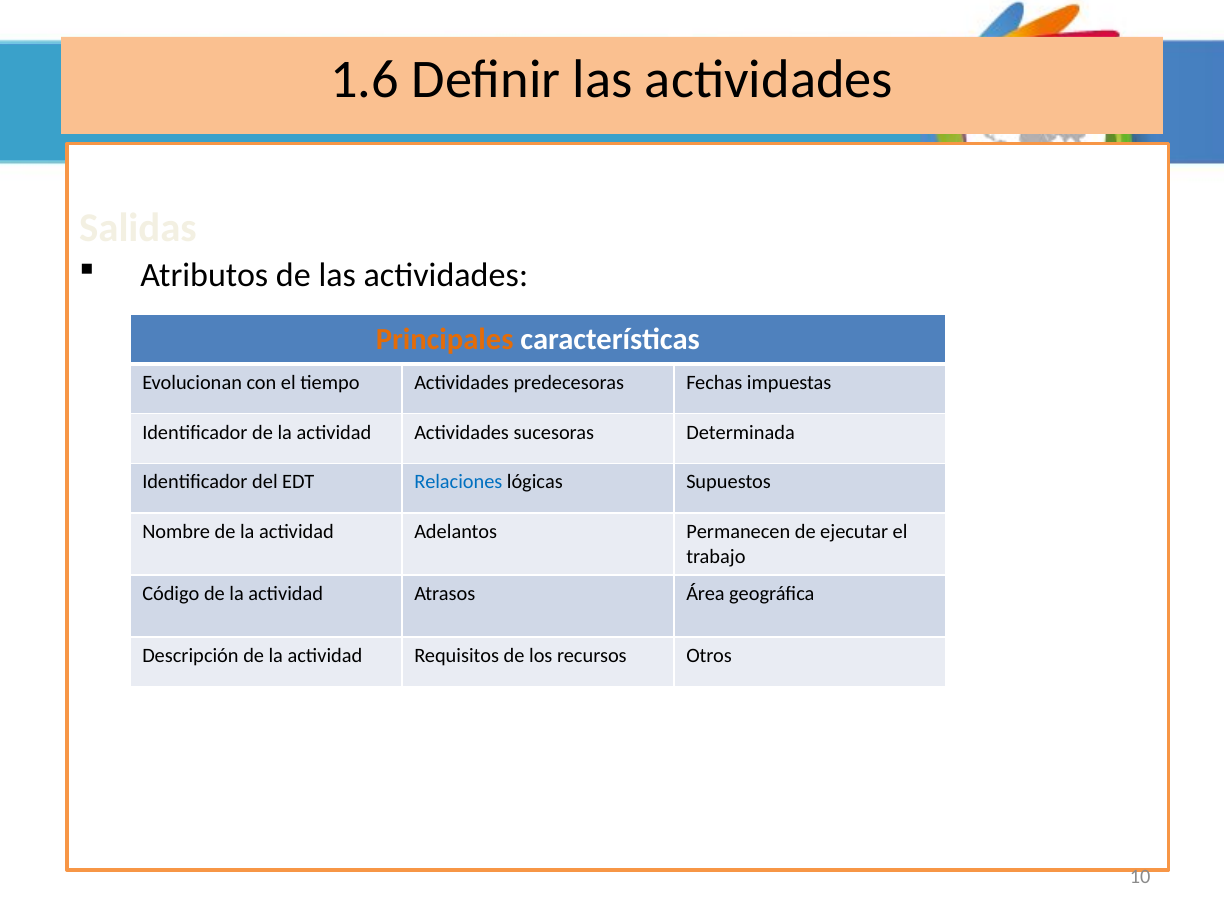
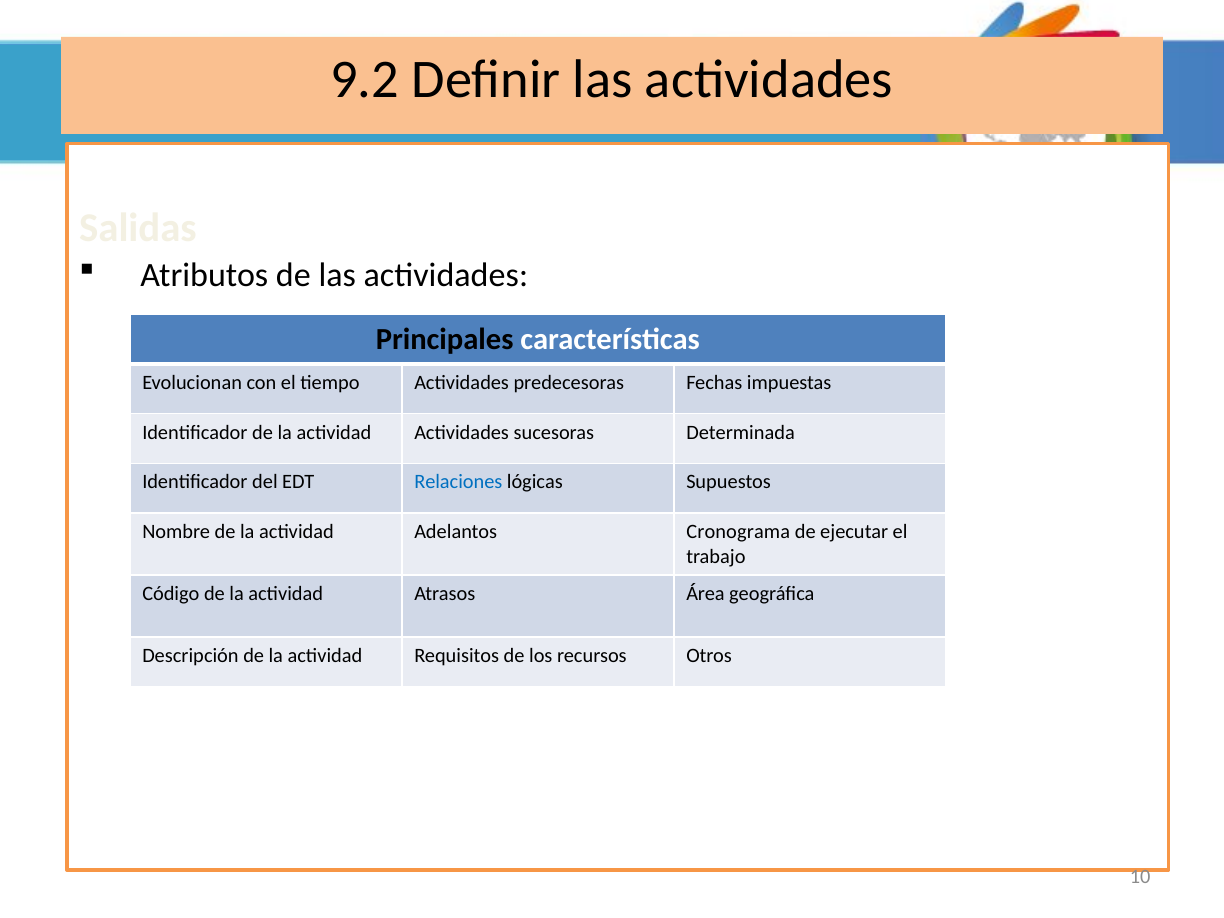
1.6: 1.6 -> 9.2
Principales colour: orange -> black
Permanecen: Permanecen -> Cronograma
